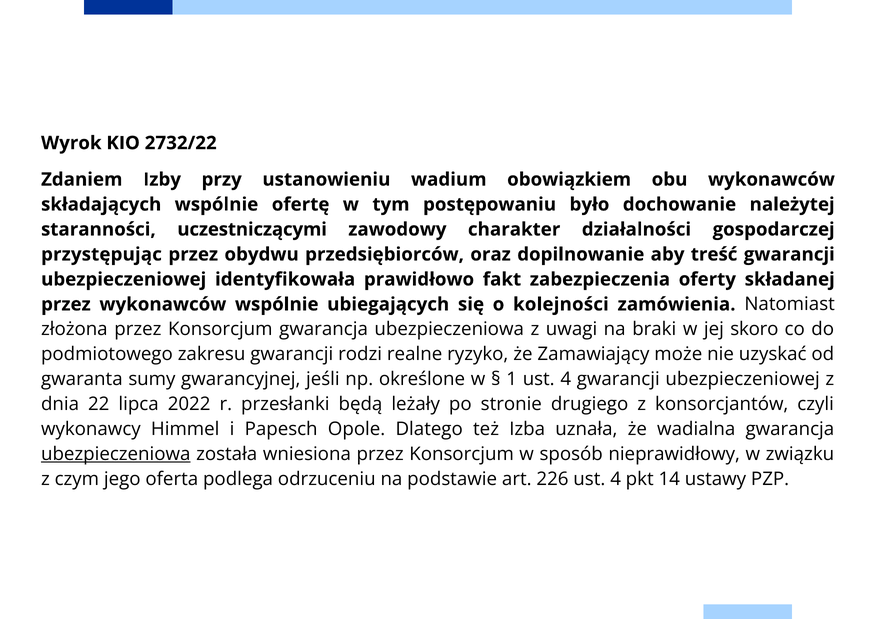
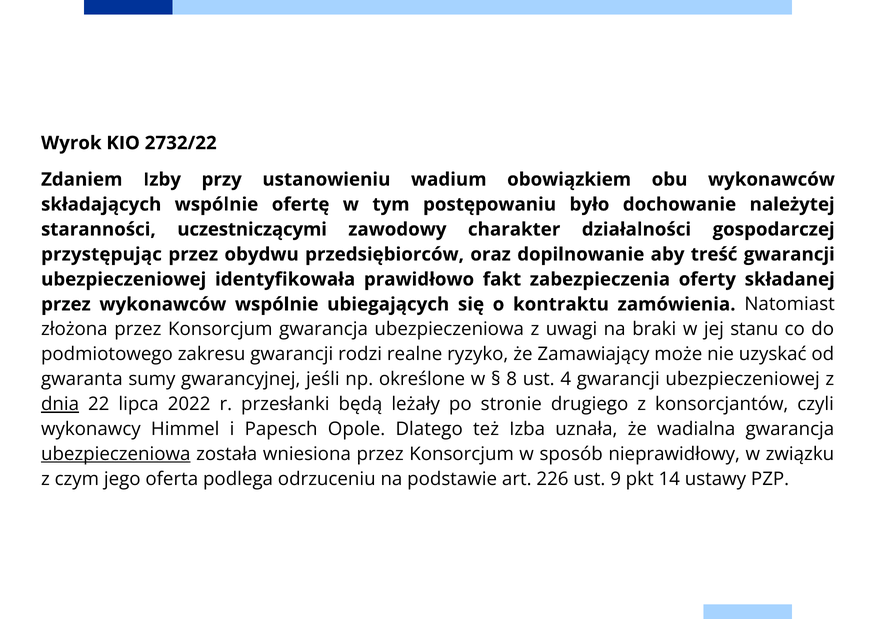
kolejności: kolejności -> kontraktu
skoro: skoro -> stanu
1: 1 -> 8
dnia underline: none -> present
226 ust 4: 4 -> 9
